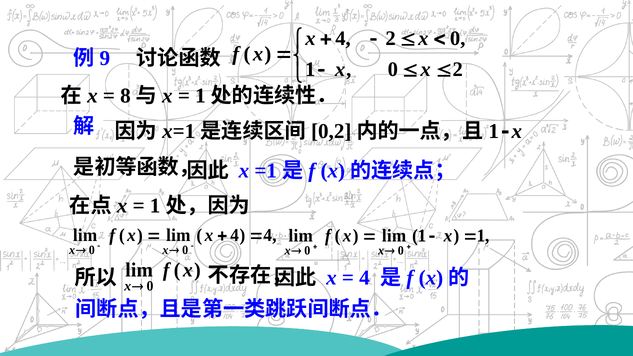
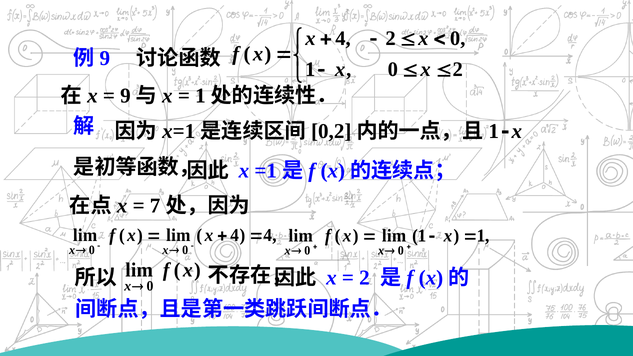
8 at (125, 96): 8 -> 9
1 at (155, 206): 1 -> 7
4 at (365, 278): 4 -> 2
